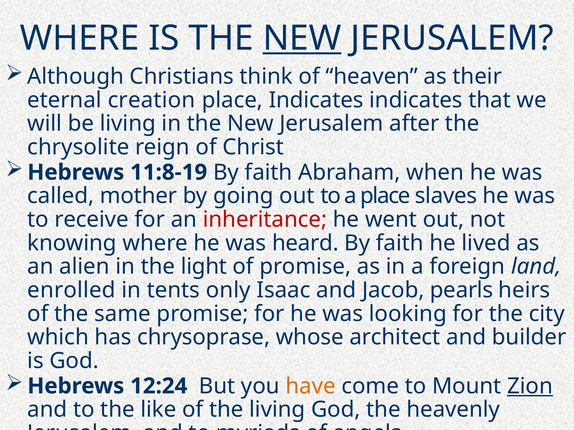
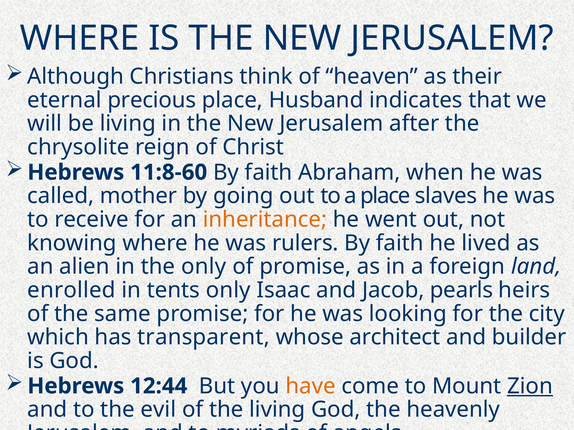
NEW at (302, 38) underline: present -> none
creation: creation -> precious
place Indicates: Indicates -> Husband
11:8-19: 11:8-19 -> 11:8-60
inheritance colour: red -> orange
heard: heard -> rulers
the light: light -> only
chrysoprase: chrysoprase -> transparent
12:24: 12:24 -> 12:44
like: like -> evil
